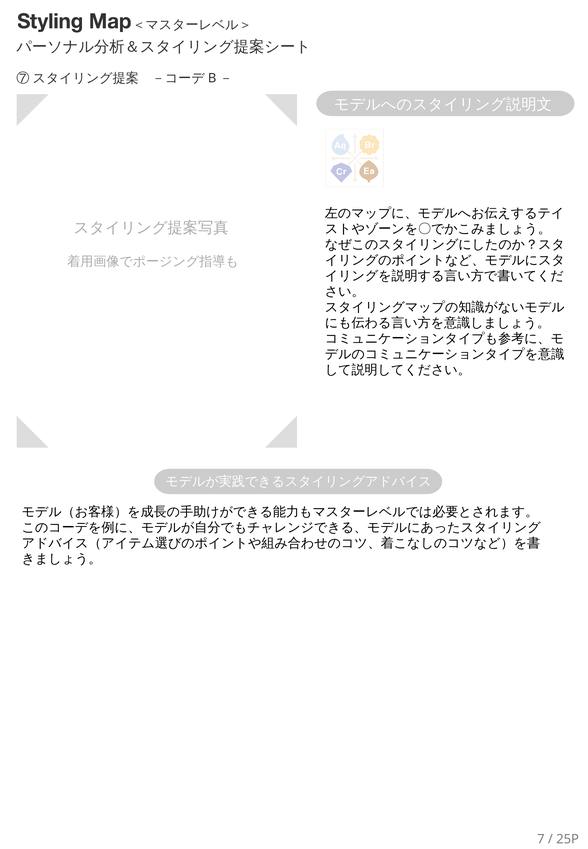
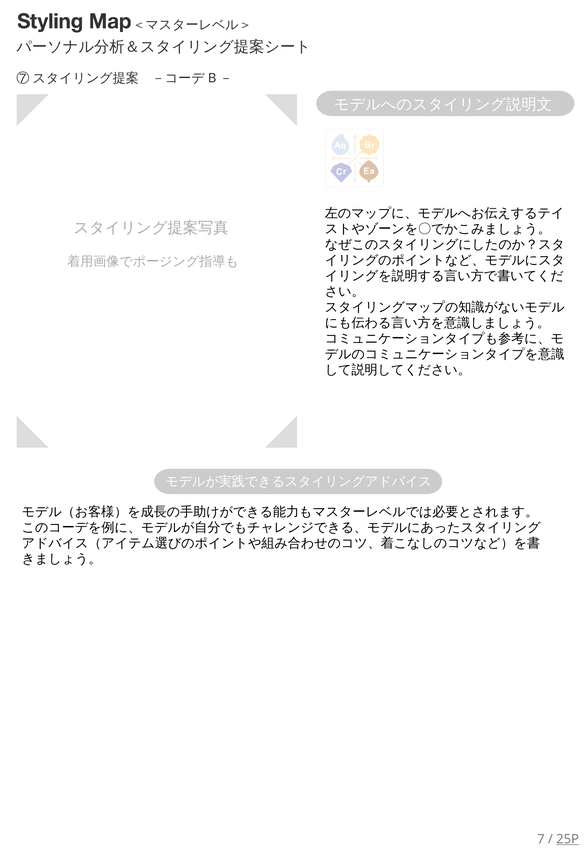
25P underline: none -> present
